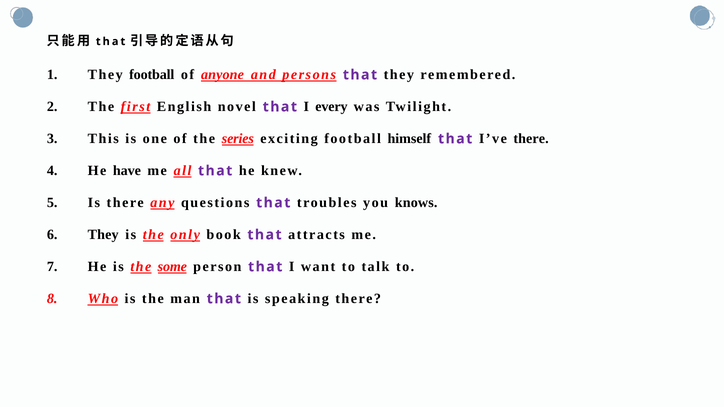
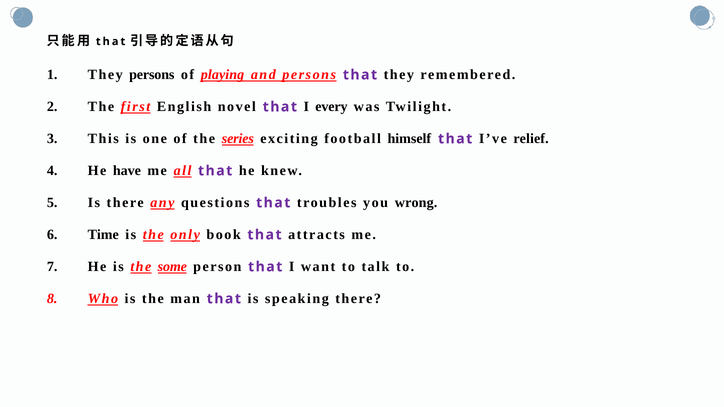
They football: football -> persons
anyone: anyone -> playing
I’ve there: there -> relief
knows: knows -> wrong
They at (103, 235): They -> Time
